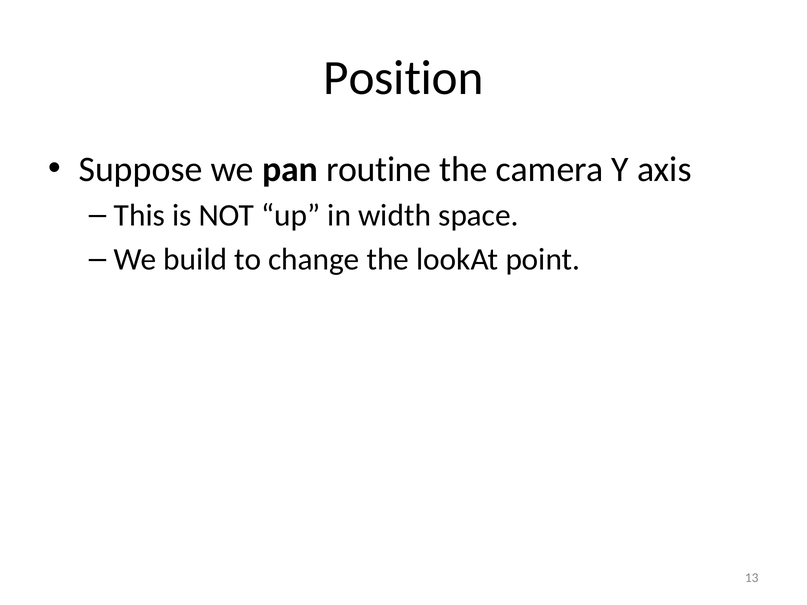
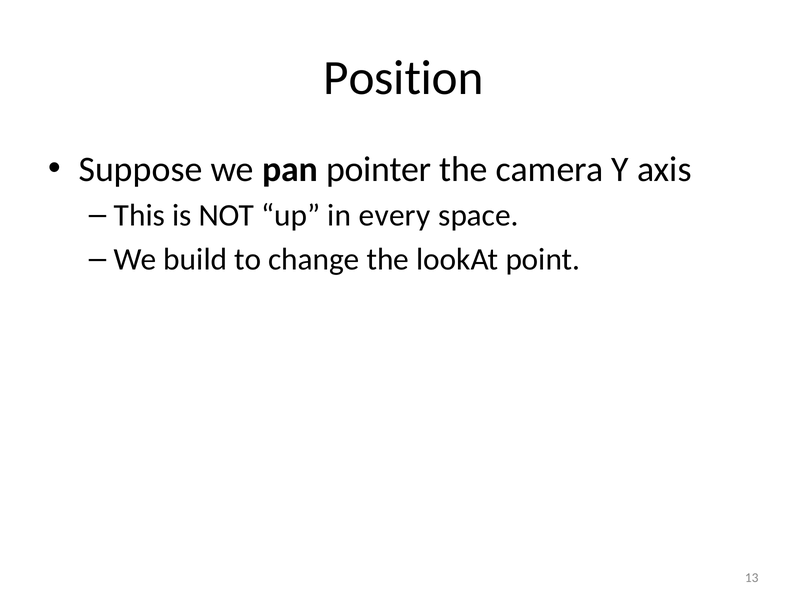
routine: routine -> pointer
width: width -> every
